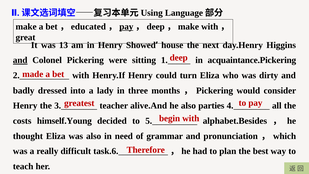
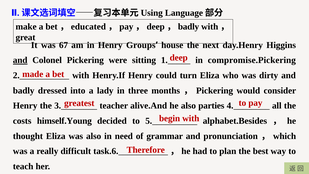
pay at (126, 27) underline: present -> none
make at (188, 27): make -> badly
13: 13 -> 67
Showed: Showed -> Groups
acquaintance.Pickering: acquaintance.Pickering -> compromise.Pickering
